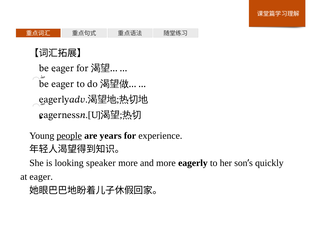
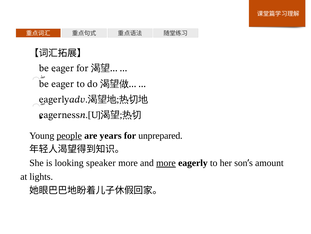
experience: experience -> unprepared
more at (166, 163) underline: none -> present
quickly: quickly -> amount
at eager: eager -> lights
